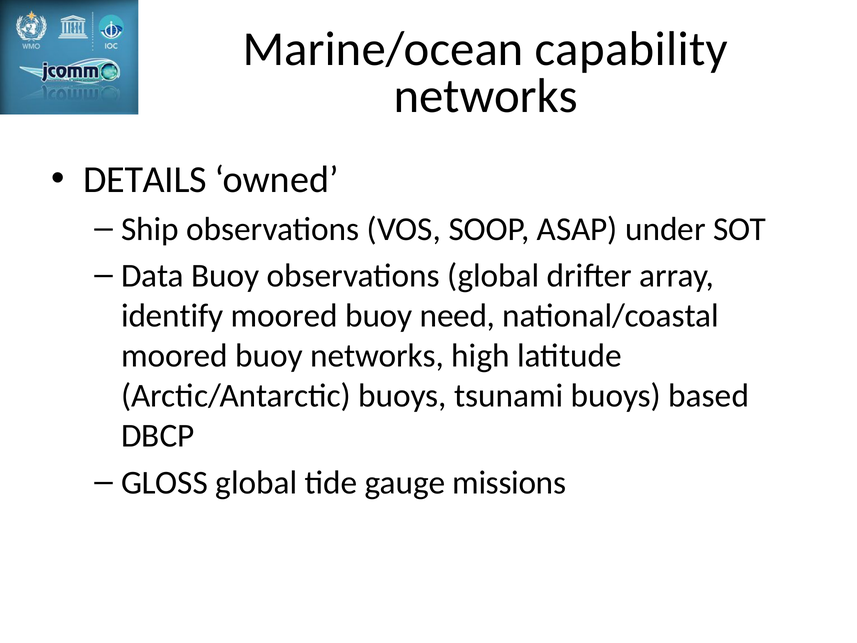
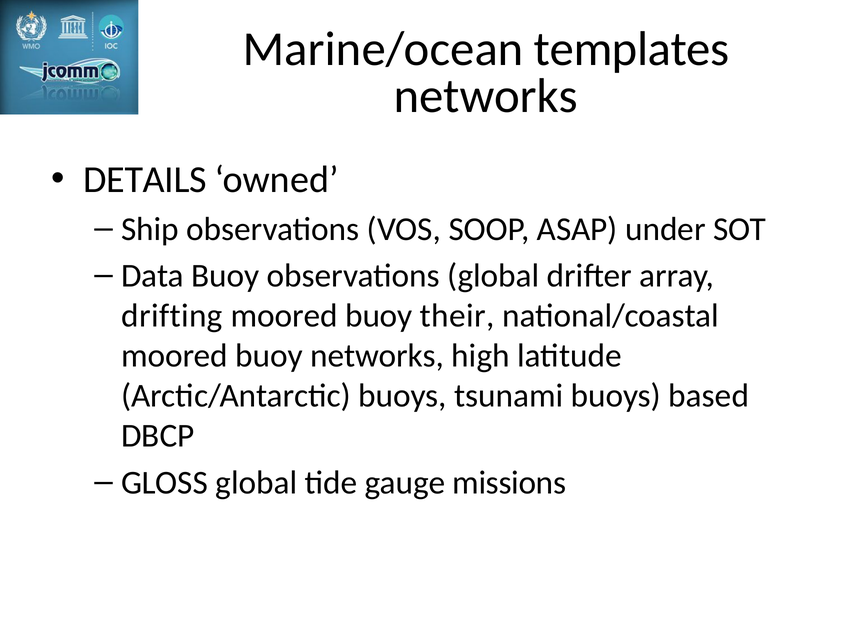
capability: capability -> templates
identify: identify -> drifting
need: need -> their
